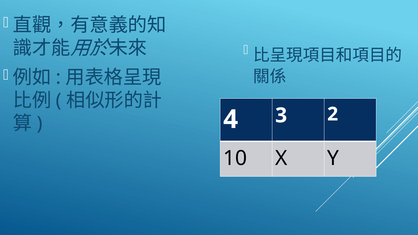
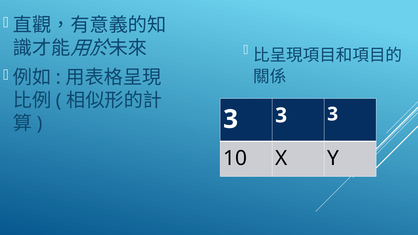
4 at (231, 119): 4 -> 3
2 at (333, 114): 2 -> 3
